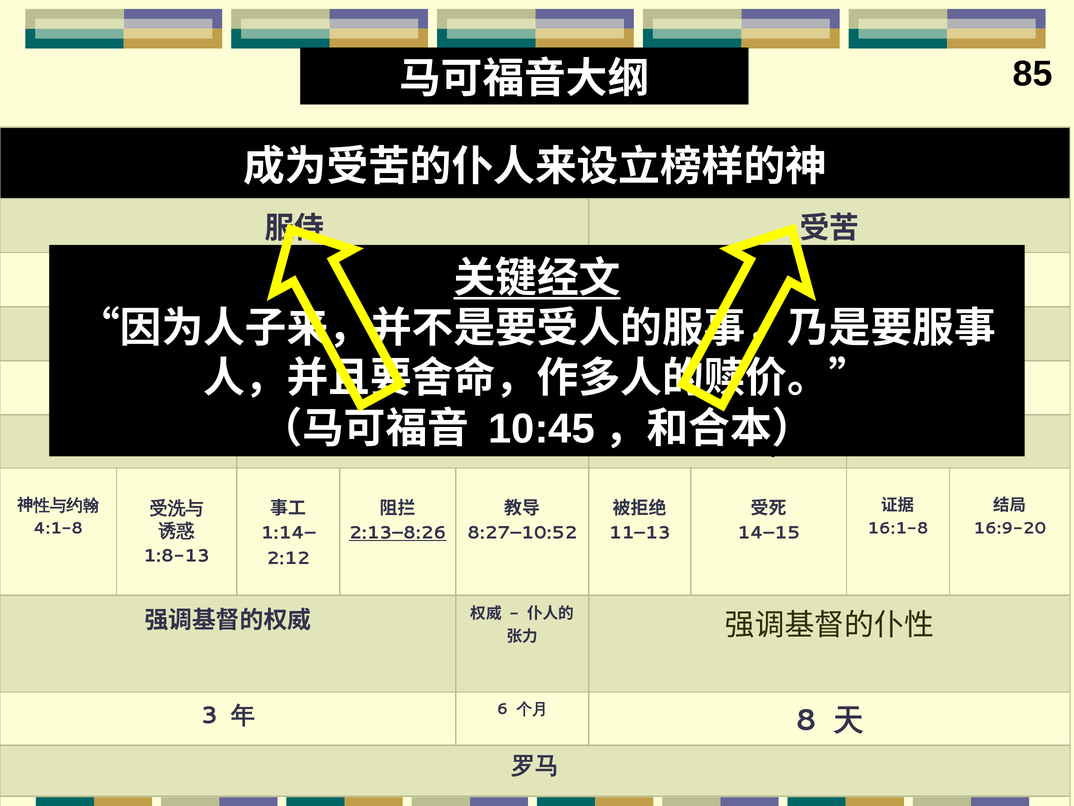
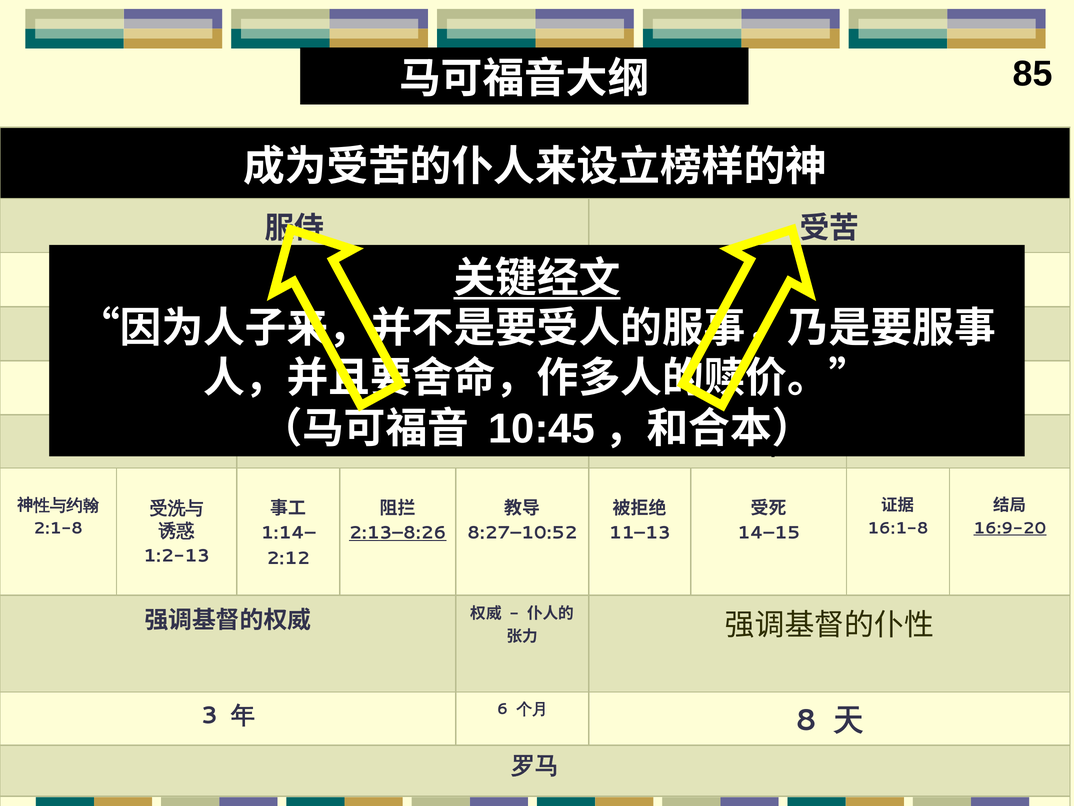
16:9-20 underline: none -> present
4:1-8: 4:1-8 -> 2:1-8
1:8-13: 1:8-13 -> 1:2-13
